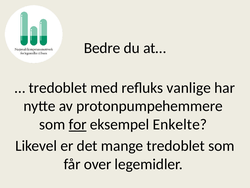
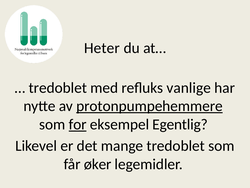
Bedre: Bedre -> Heter
protonpumpehemmere underline: none -> present
Enkelte: Enkelte -> Egentlig
over: over -> øker
